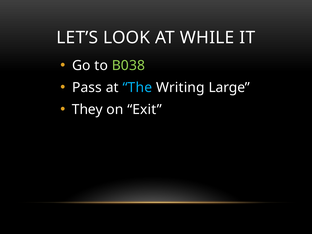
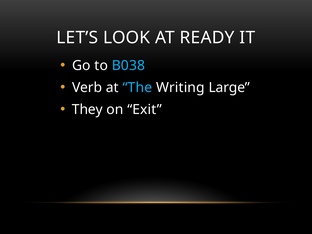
WHILE: WHILE -> READY
B038 colour: light green -> light blue
Pass: Pass -> Verb
